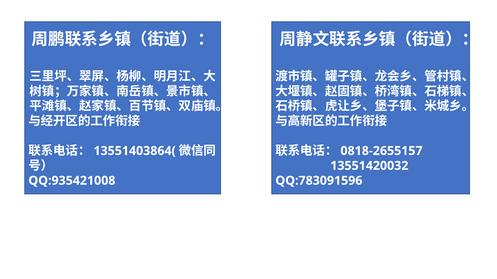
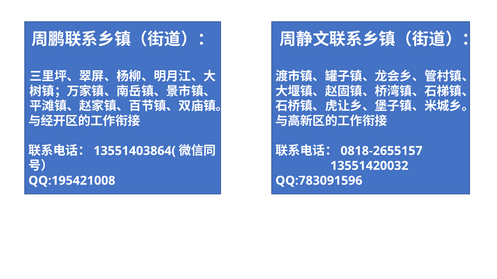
QQ:935421008: QQ:935421008 -> QQ:195421008
